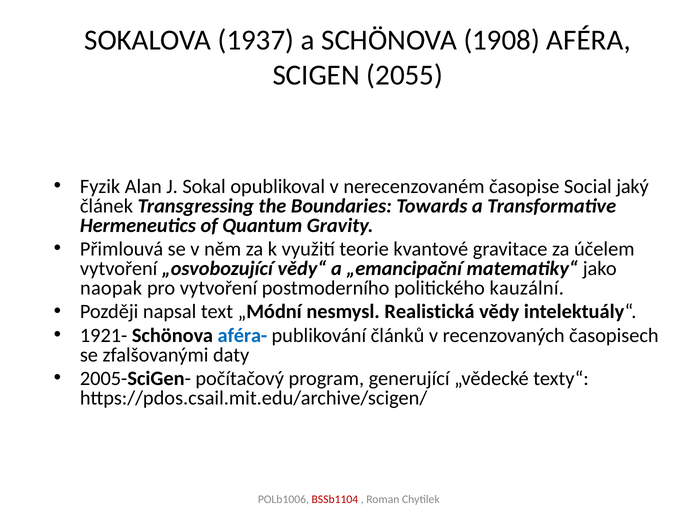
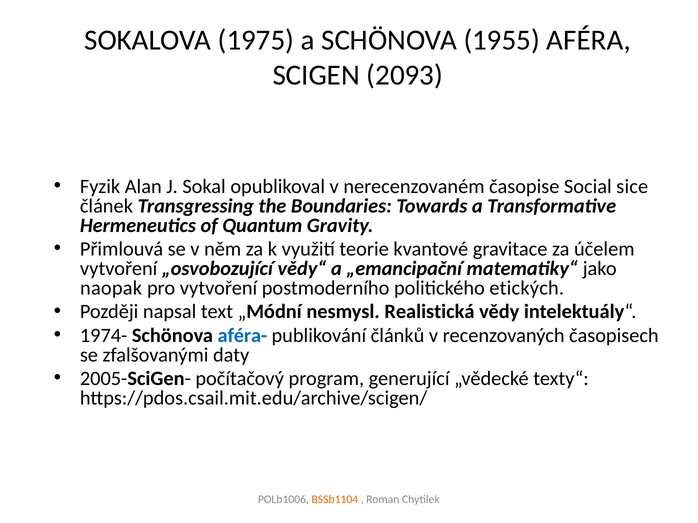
1937: 1937 -> 1975
1908: 1908 -> 1955
2055: 2055 -> 2093
jaký: jaký -> sice
kauzální: kauzální -> etických
1921-: 1921- -> 1974-
BSSb1104 colour: red -> orange
